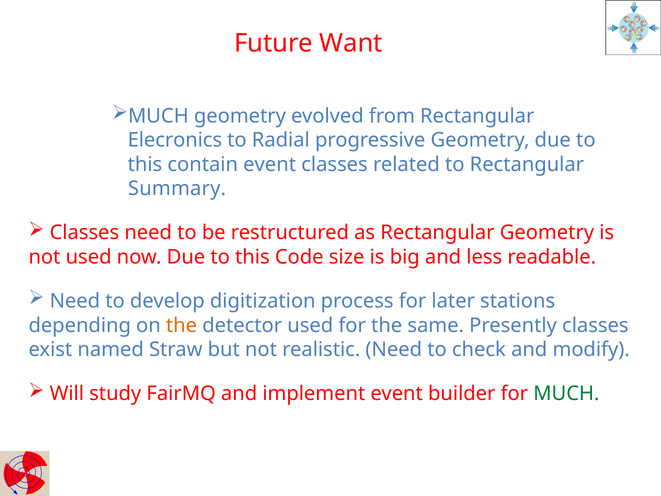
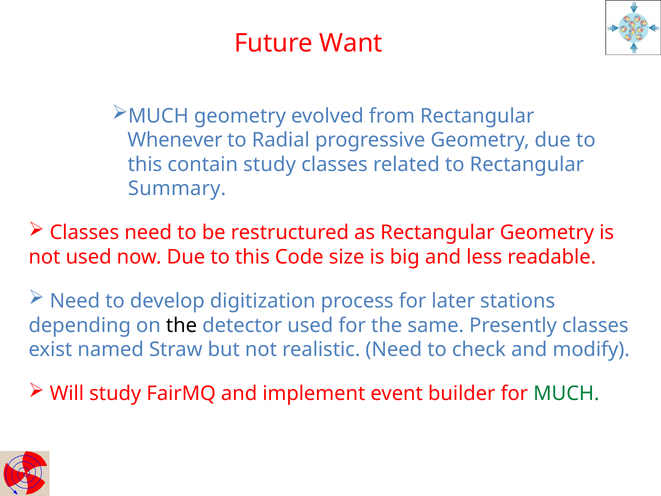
Elecronics: Elecronics -> Whenever
contain event: event -> study
the at (182, 325) colour: orange -> black
